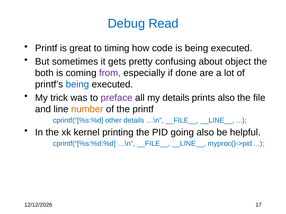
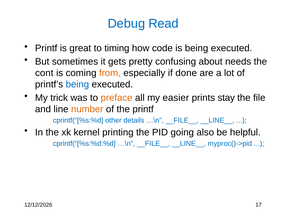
object: object -> needs
both: both -> cont
from colour: purple -> orange
preface colour: purple -> orange
my details: details -> easier
prints also: also -> stay
